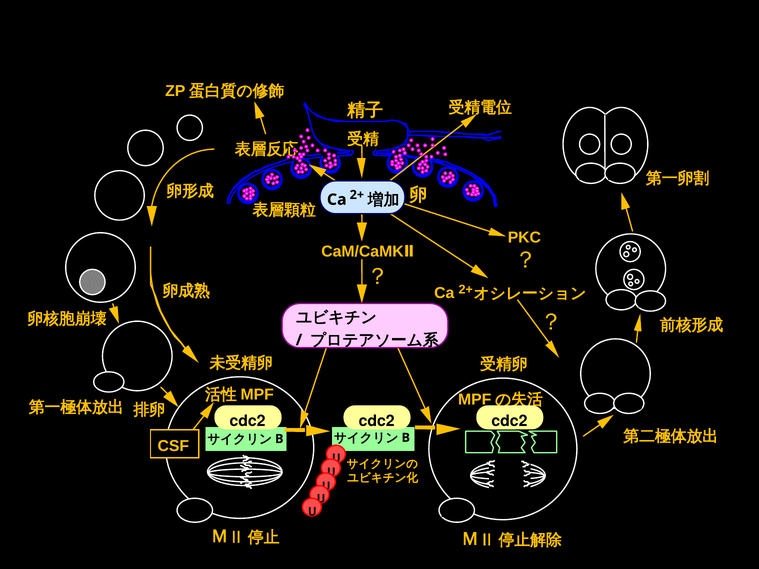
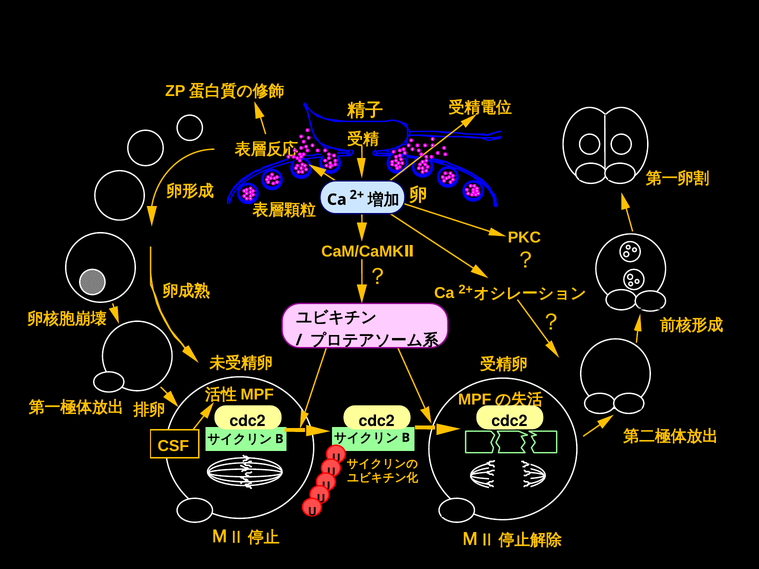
2PB at (650, 304) underline: none -> present
